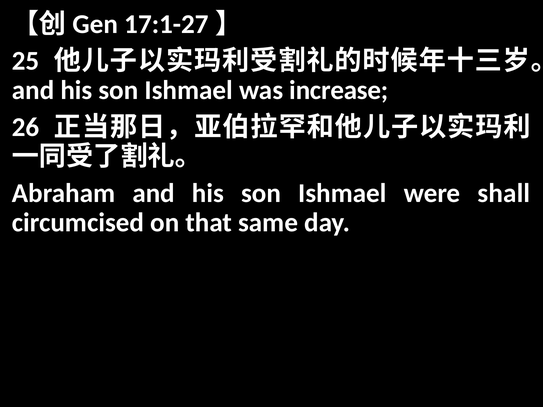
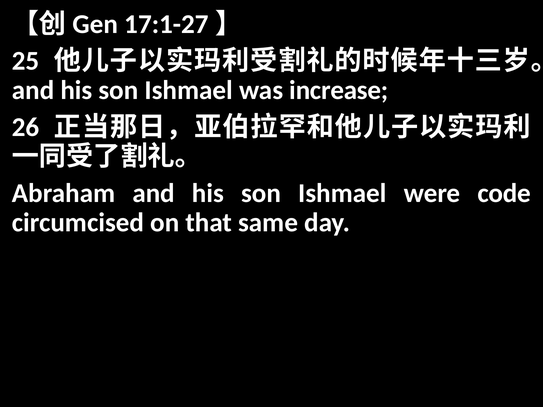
shall: shall -> code
